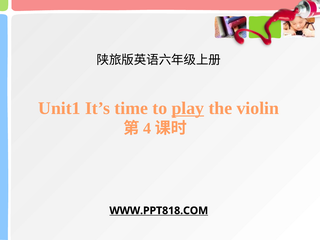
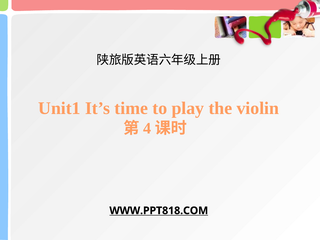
play underline: present -> none
